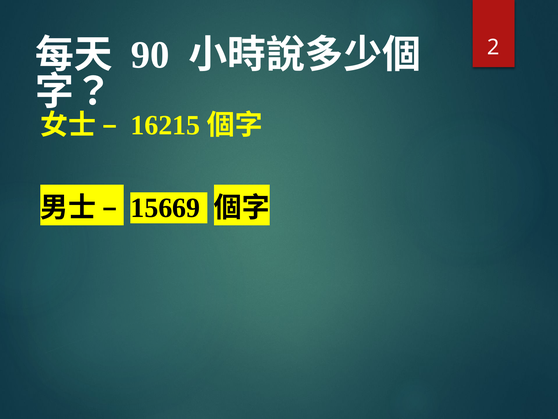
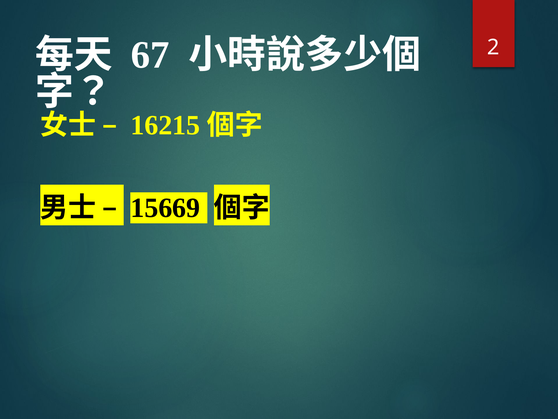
90: 90 -> 67
